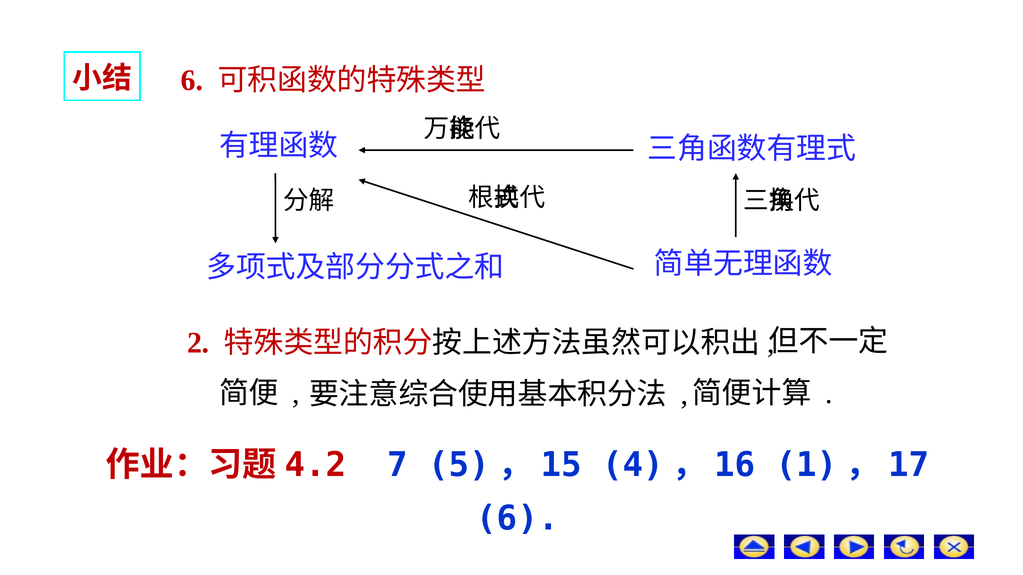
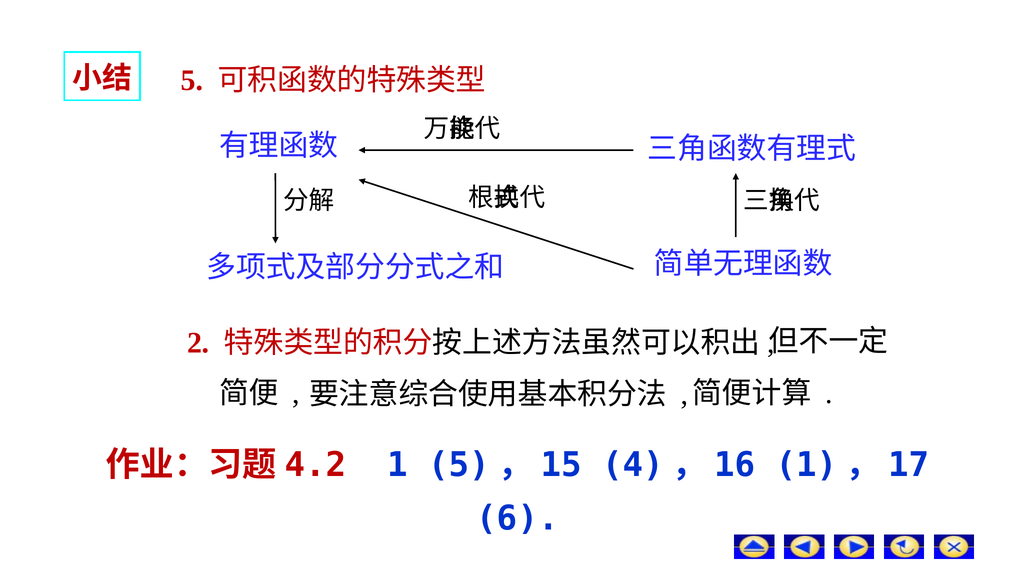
6 at (192, 81): 6 -> 5
7: 7 -> 1
